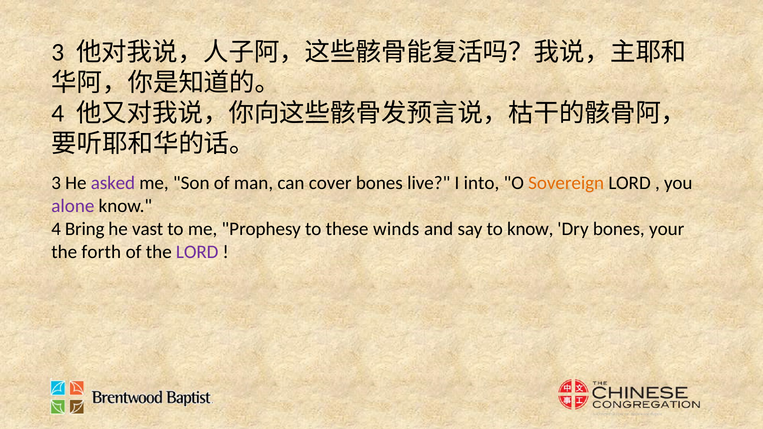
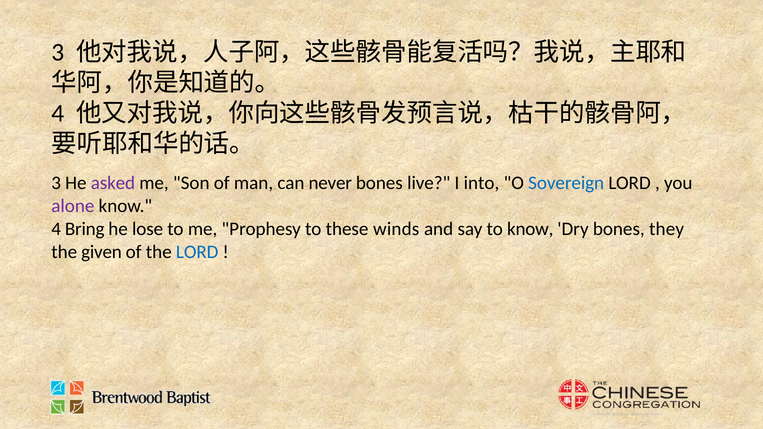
cover: cover -> never
Sovereign colour: orange -> blue
vast: vast -> lose
your: your -> they
forth: forth -> given
LORD at (197, 252) colour: purple -> blue
